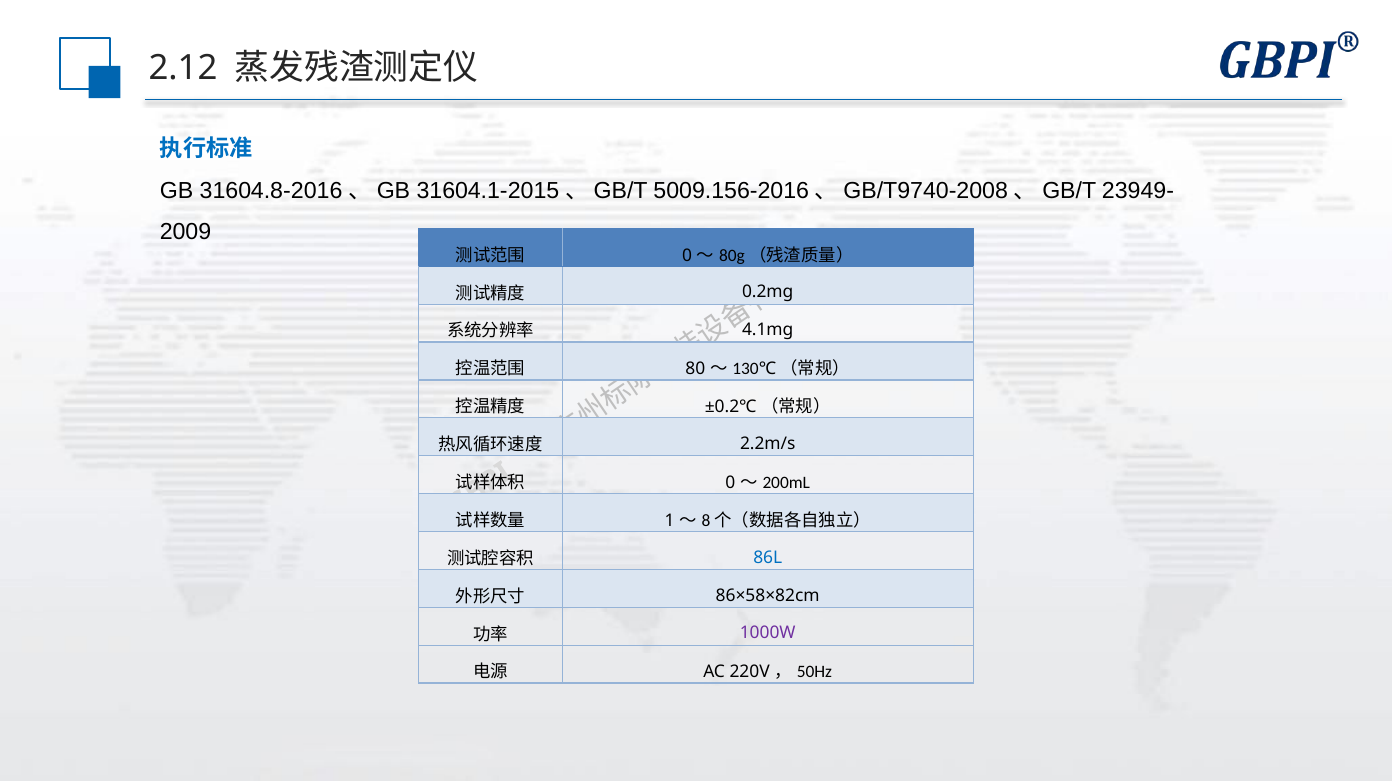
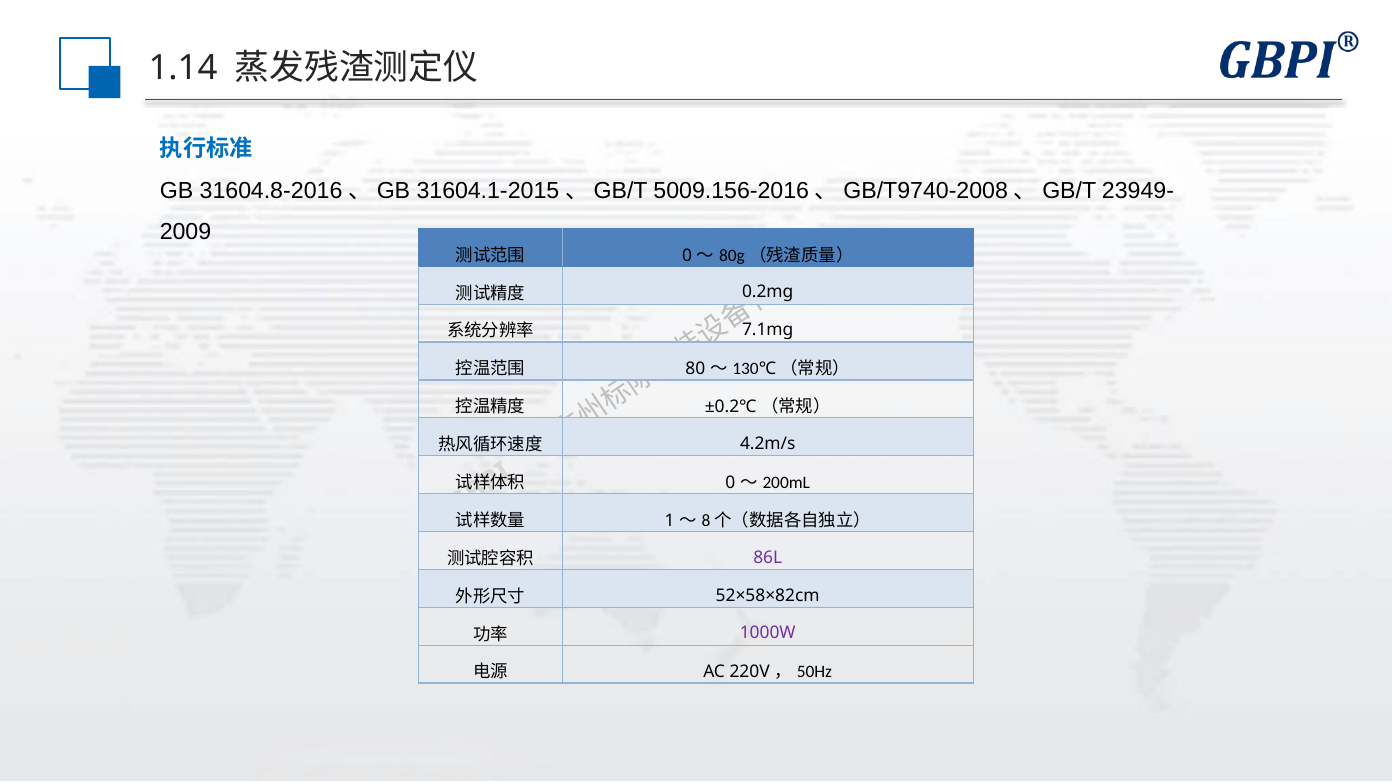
2.12: 2.12 -> 1.14
4.1mg: 4.1mg -> 7.1mg
2.2m/s: 2.2m/s -> 4.2m/s
86L colour: blue -> purple
86×58×82cm: 86×58×82cm -> 52×58×82cm
